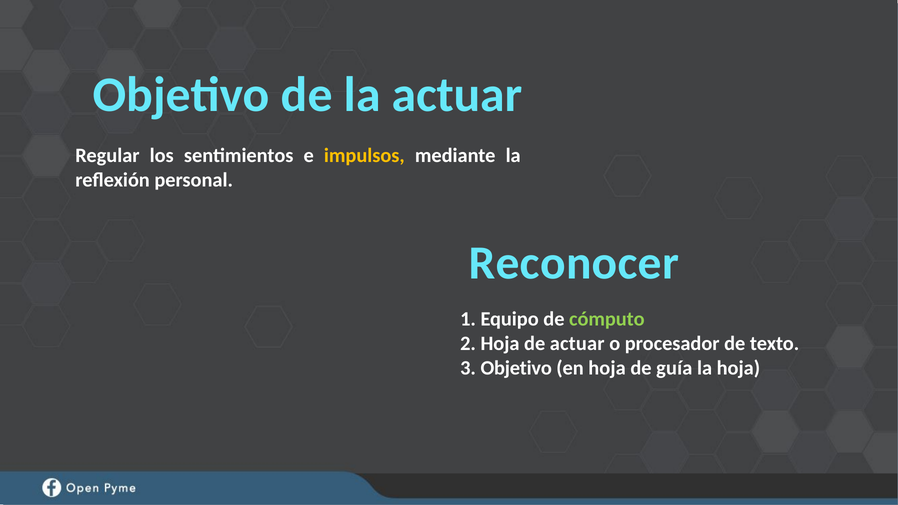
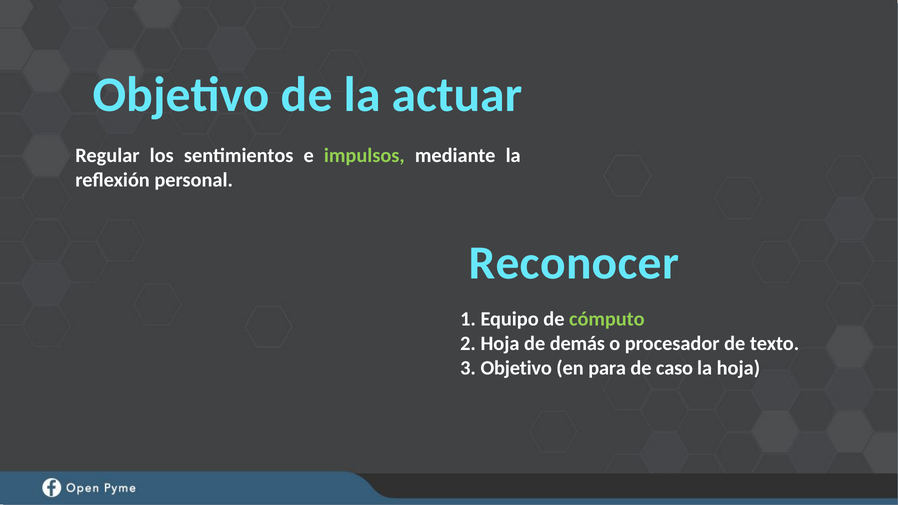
impulsos colour: yellow -> light green
de actuar: actuar -> demás
en hoja: hoja -> para
guía: guía -> caso
